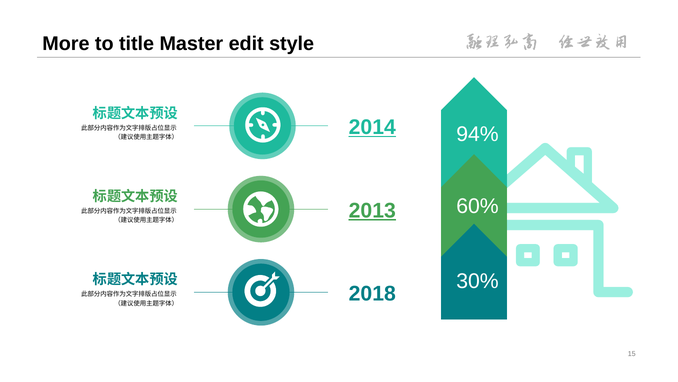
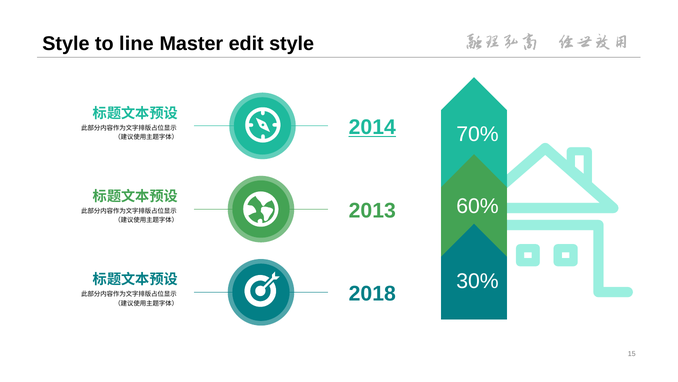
More at (66, 44): More -> Style
title: title -> line
94%: 94% -> 70%
2013 underline: present -> none
